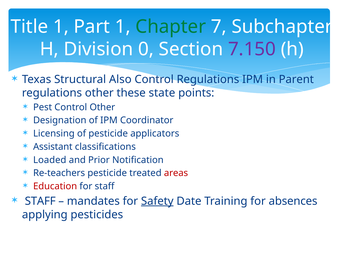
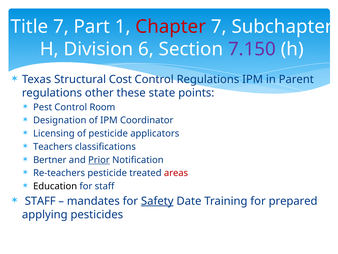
Title 1: 1 -> 7
Chapter colour: green -> red
0: 0 -> 6
Also: Also -> Cost
Control Other: Other -> Room
Assistant: Assistant -> Teachers
Loaded: Loaded -> Bertner
Prior underline: none -> present
Education colour: red -> black
absences: absences -> prepared
